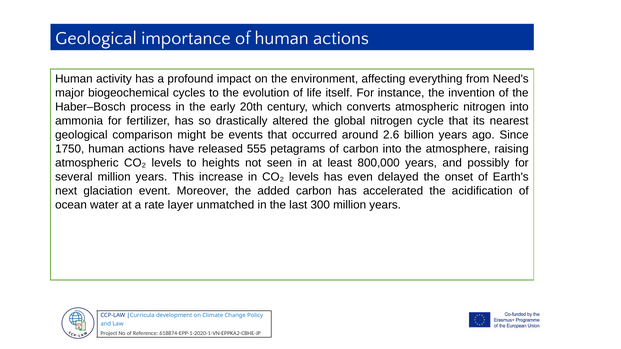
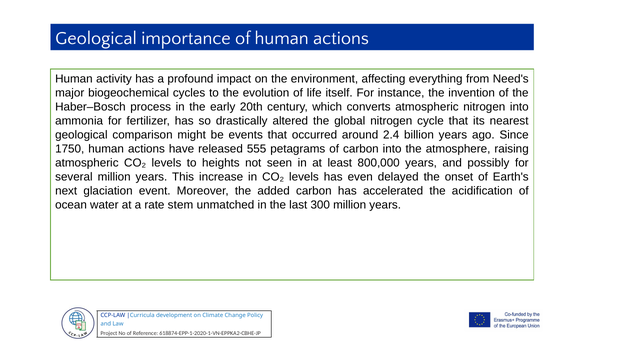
2.6: 2.6 -> 2.4
layer: layer -> stem
